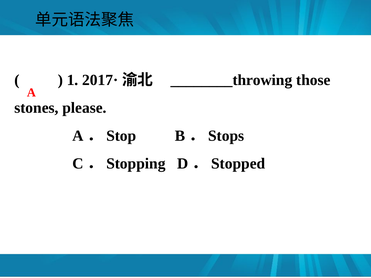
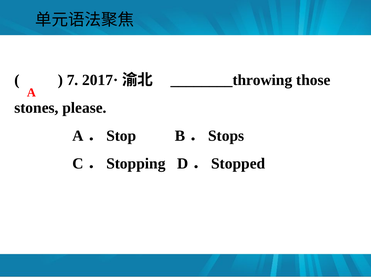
1: 1 -> 7
